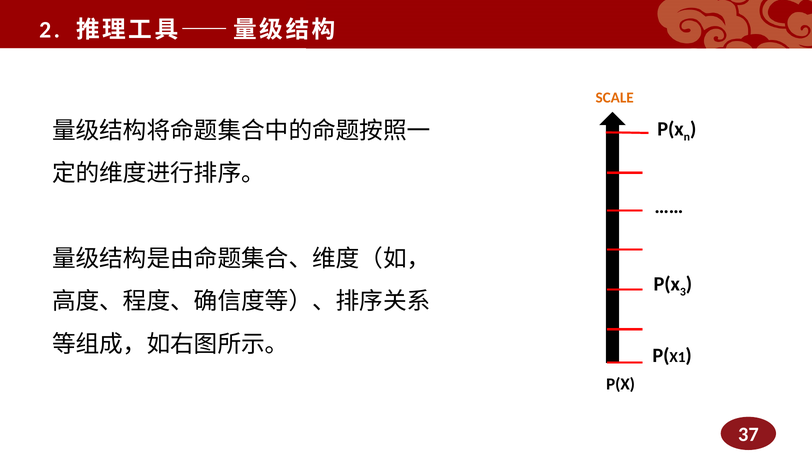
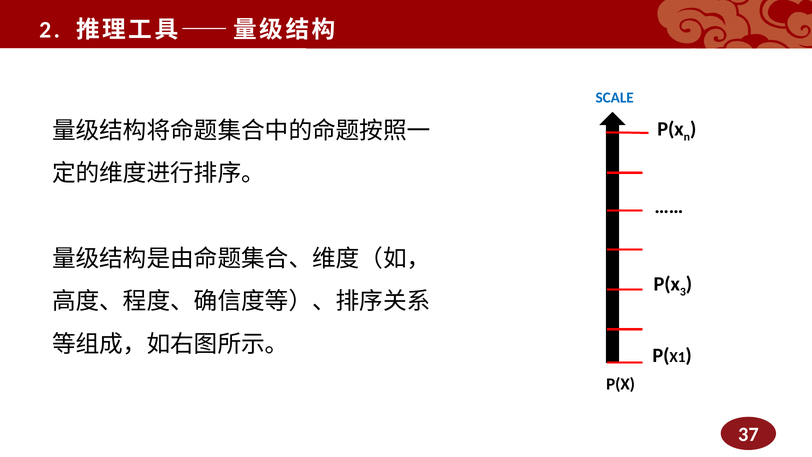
SCALE colour: orange -> blue
